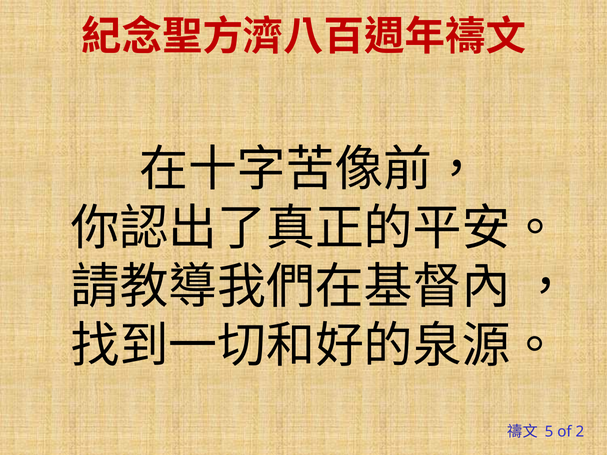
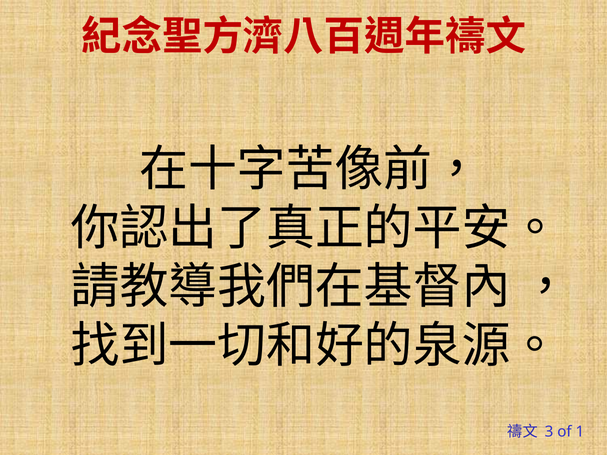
5: 5 -> 3
2: 2 -> 1
